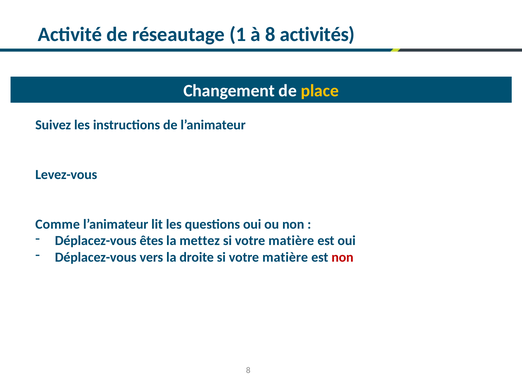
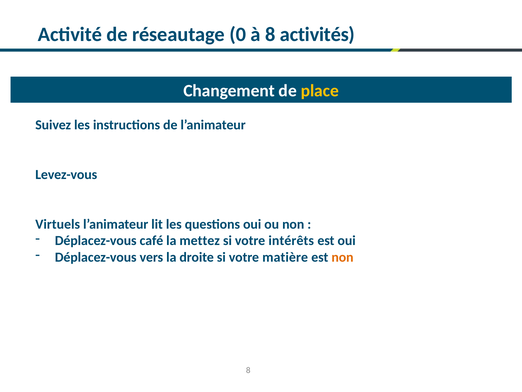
1: 1 -> 0
Comme: Comme -> Virtuels
êtes: êtes -> café
matière at (291, 240): matière -> intérêts
non at (342, 257) colour: red -> orange
